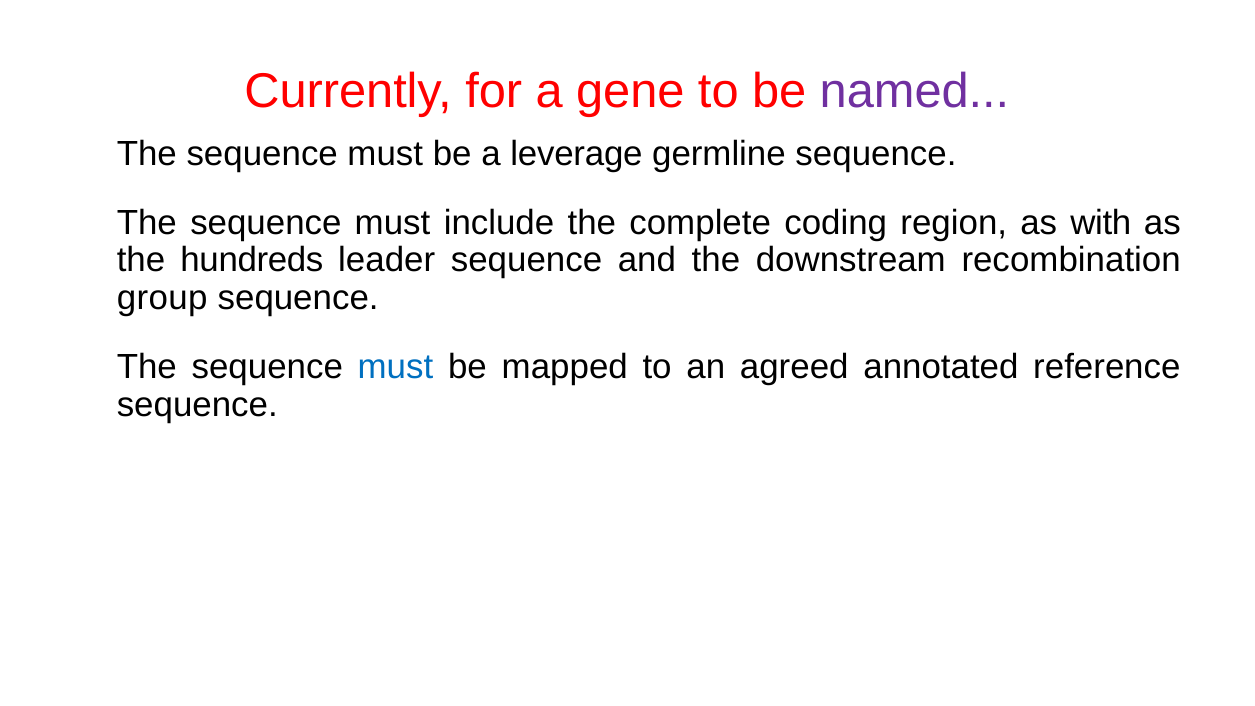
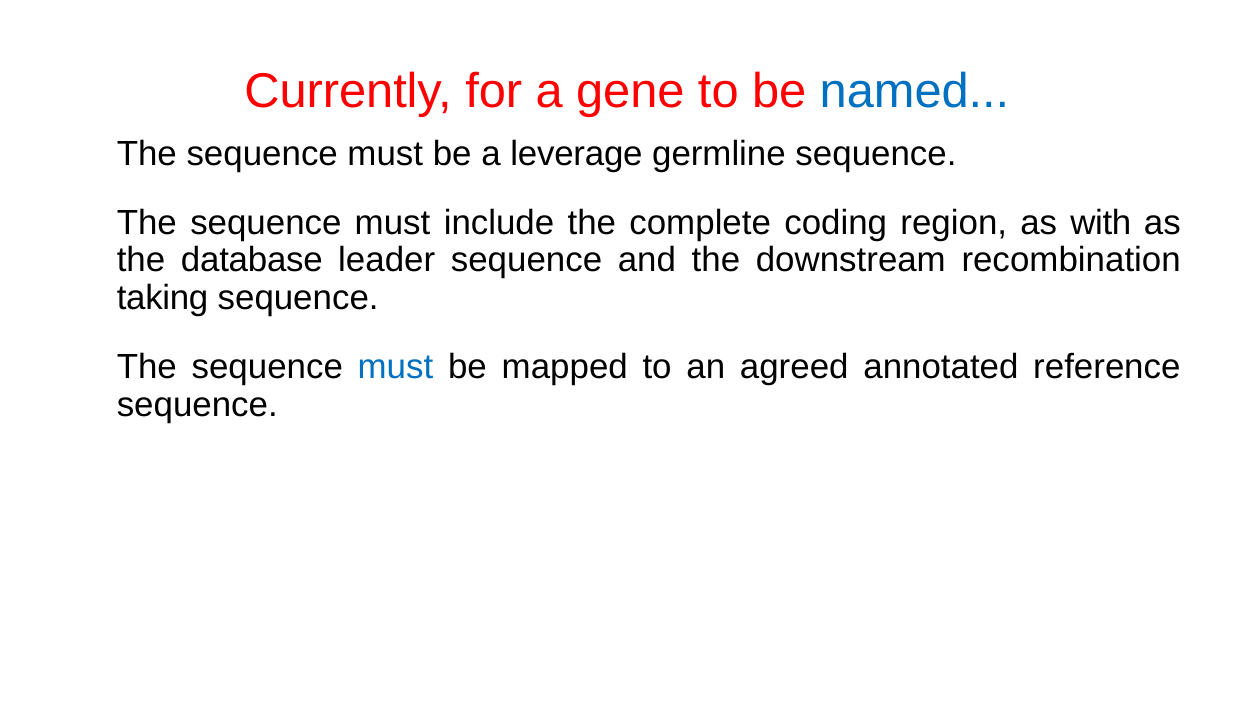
named colour: purple -> blue
hundreds: hundreds -> database
group: group -> taking
